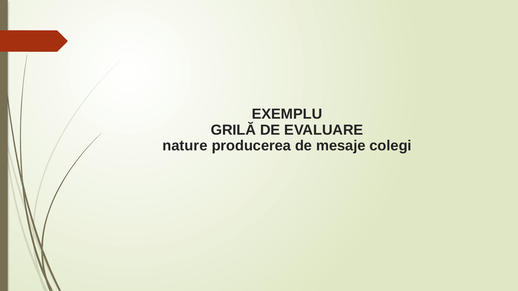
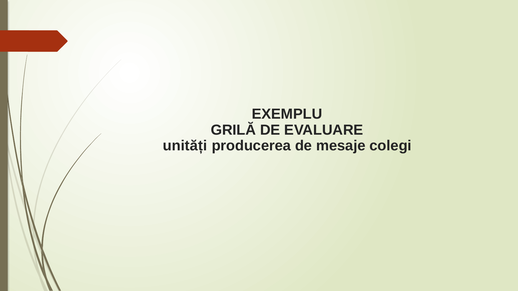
nature: nature -> unități
